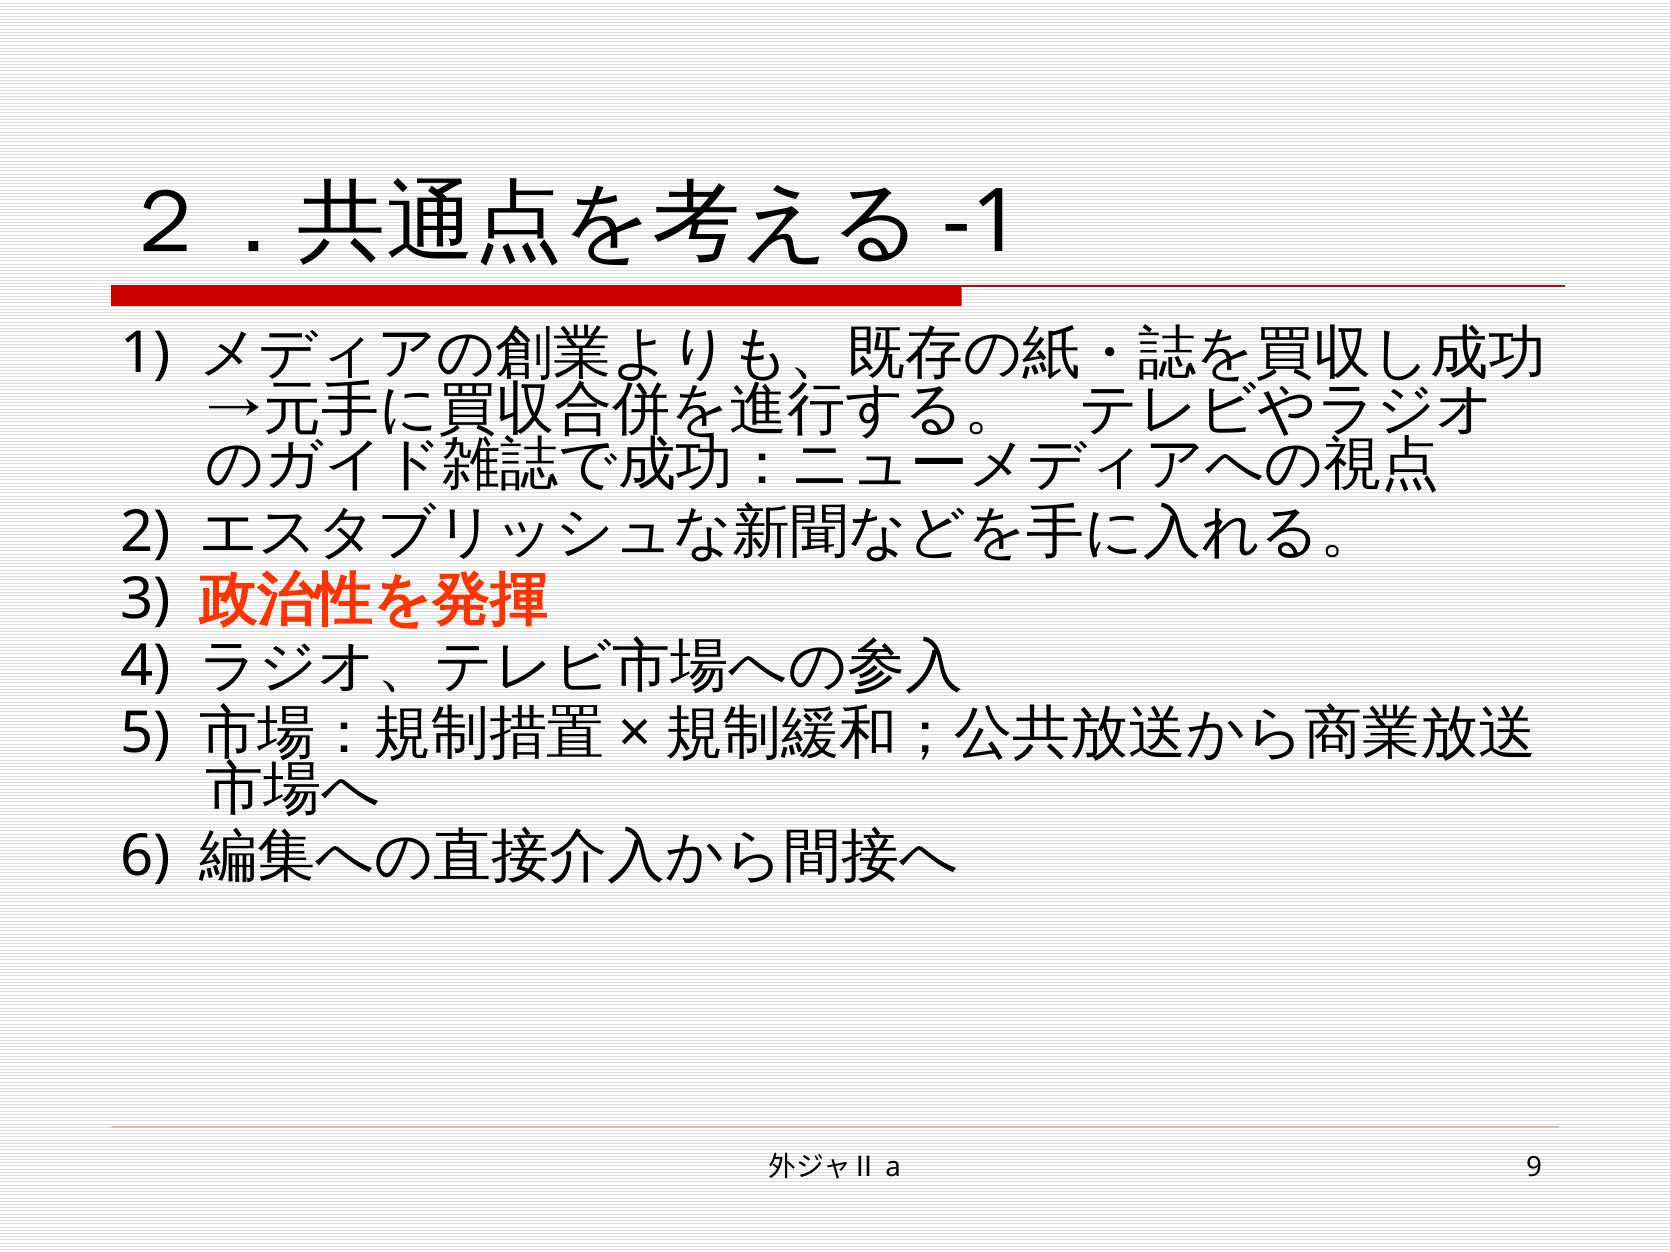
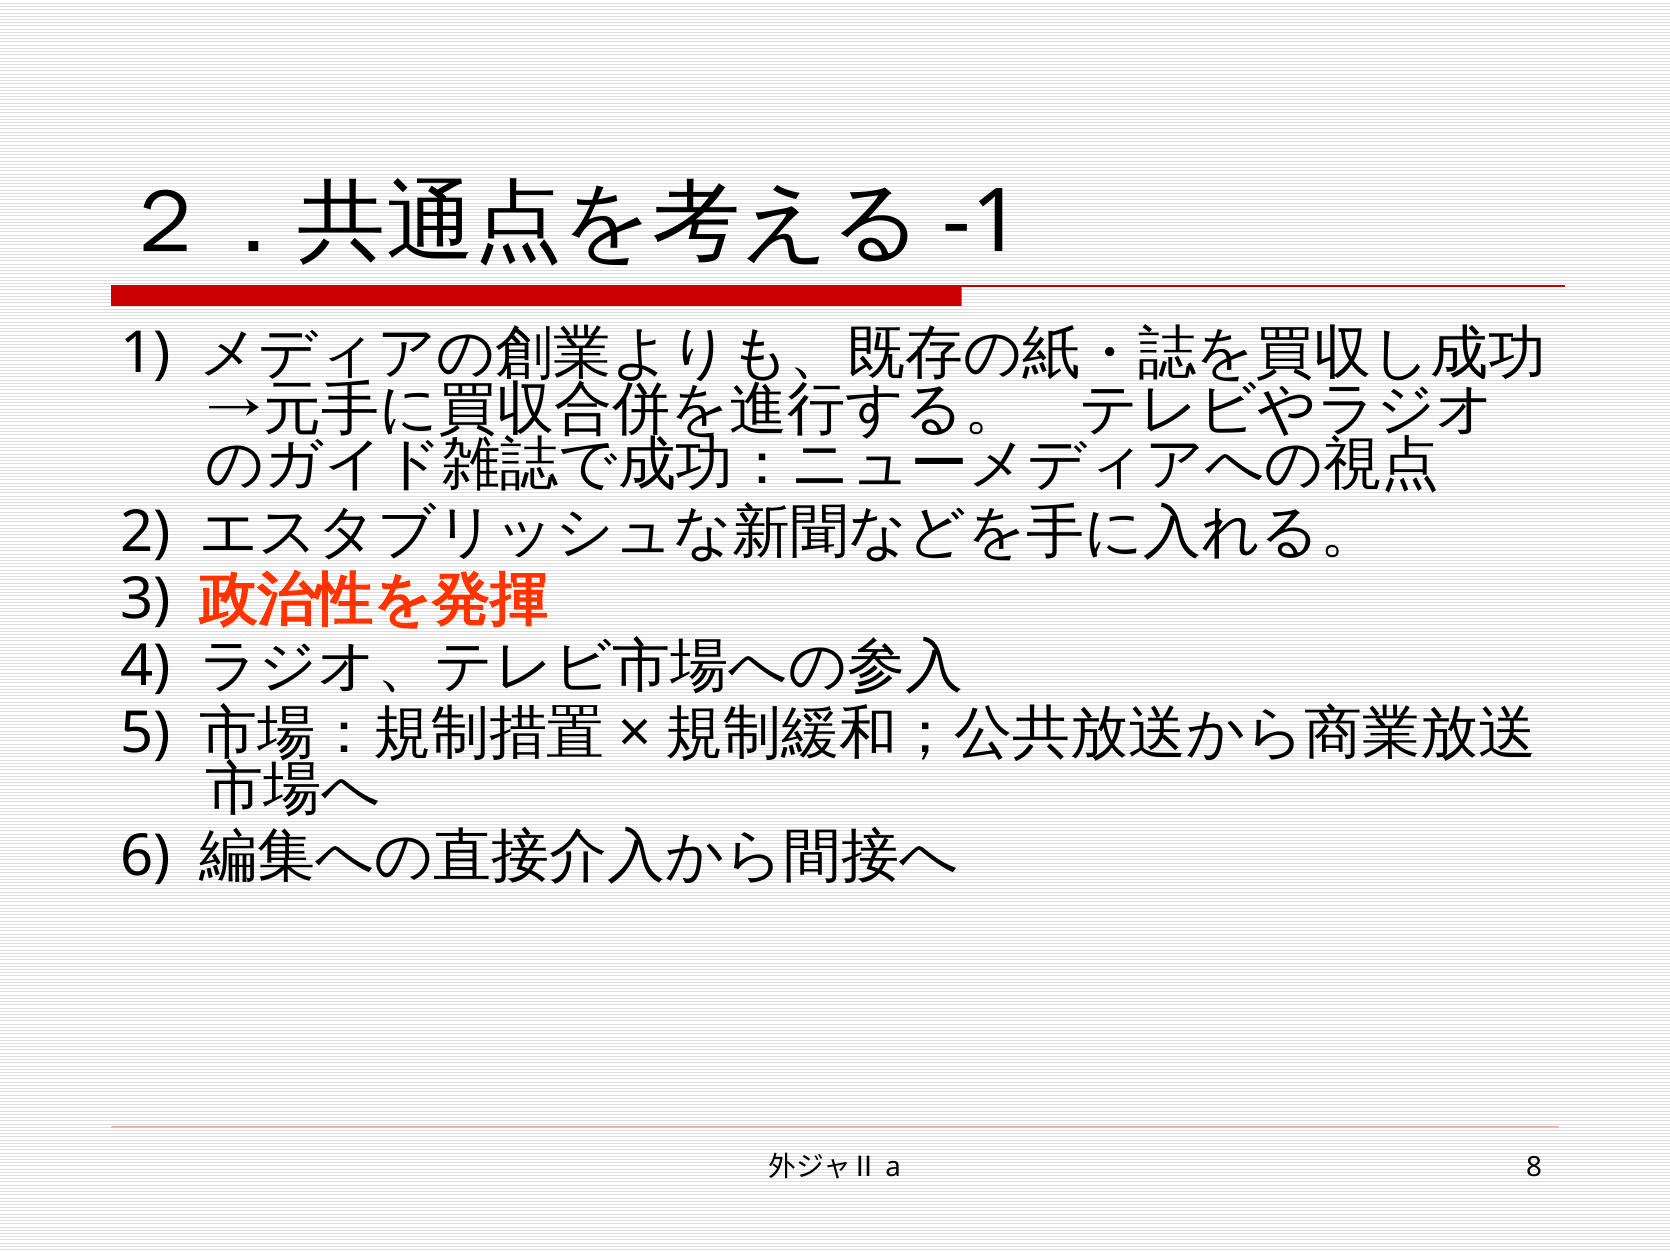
9: 9 -> 8
